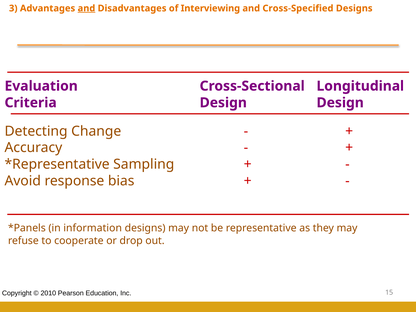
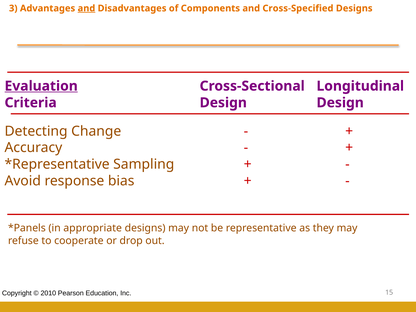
Interviewing: Interviewing -> Components
Evaluation underline: none -> present
information: information -> appropriate
